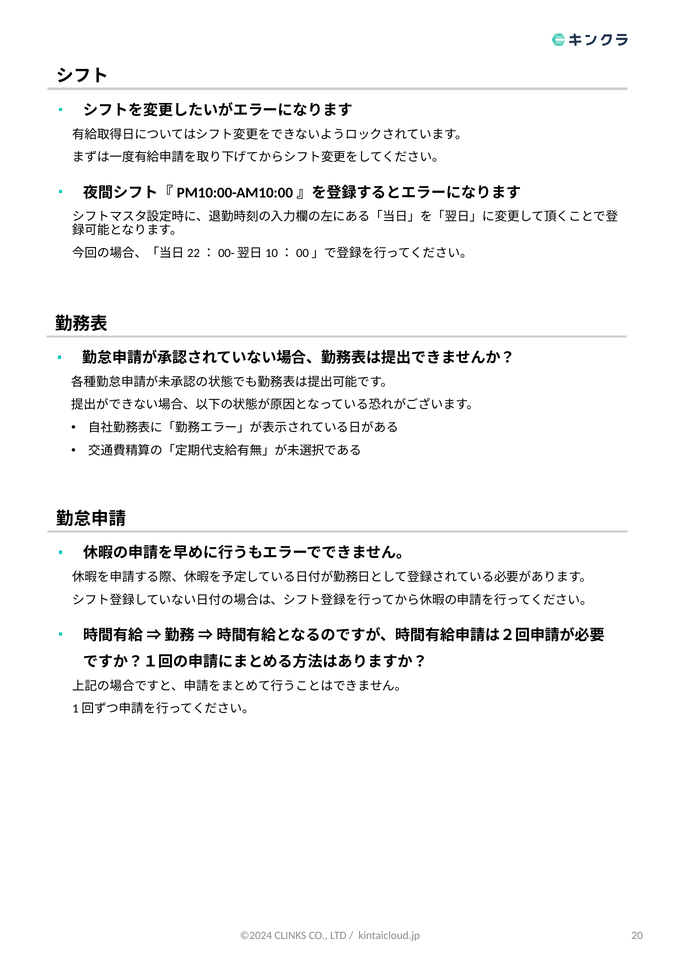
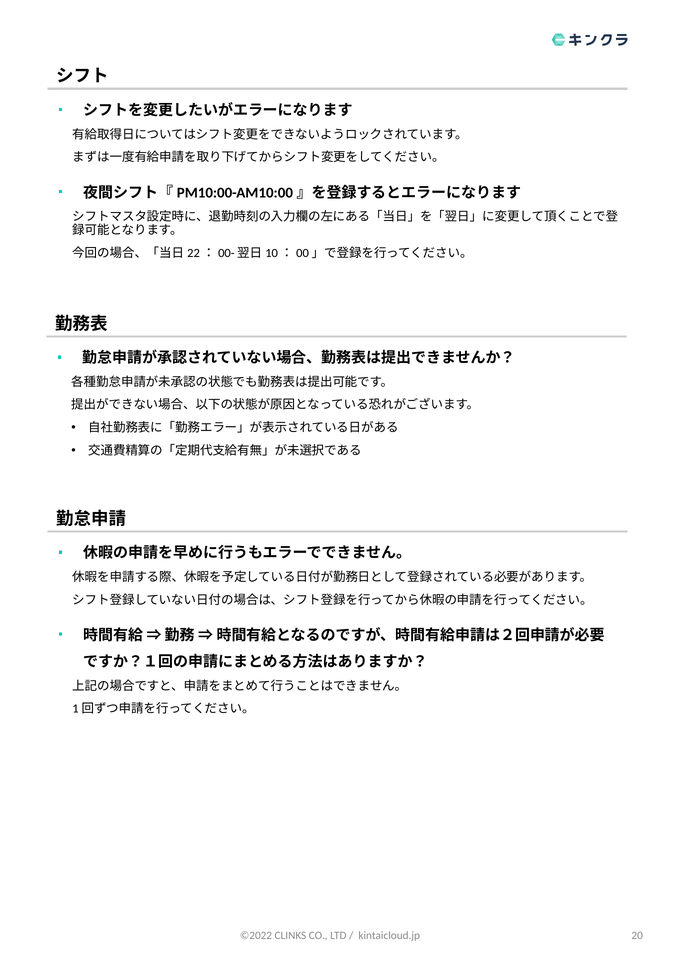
©2024: ©2024 -> ©2022
